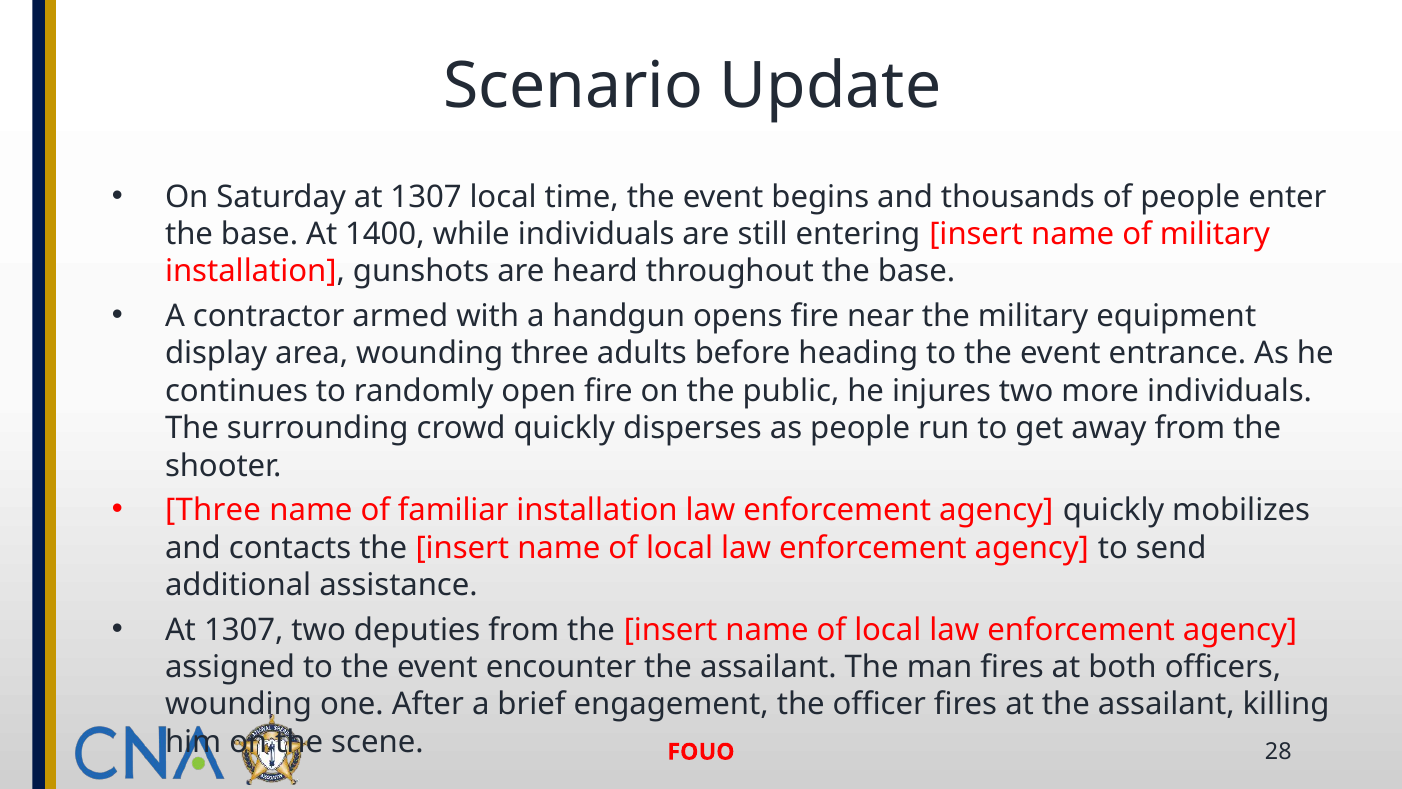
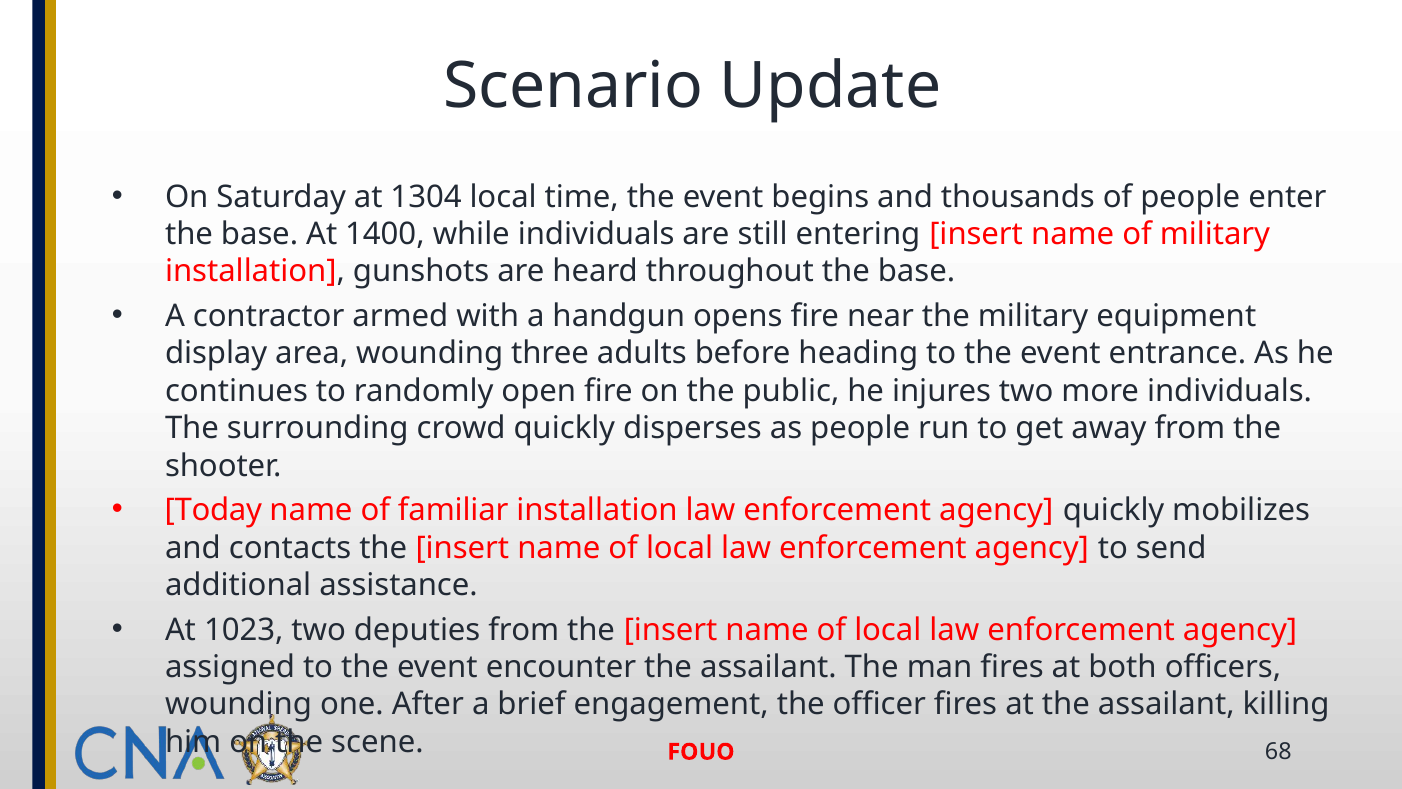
Saturday at 1307: 1307 -> 1304
Three at (213, 510): Three -> Today
1307 at (244, 630): 1307 -> 1023
28: 28 -> 68
